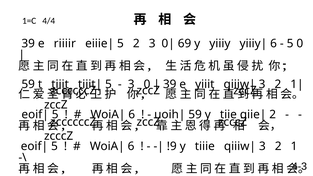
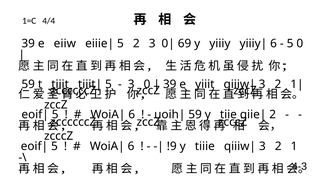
riiiir: riiiir -> eiiw
